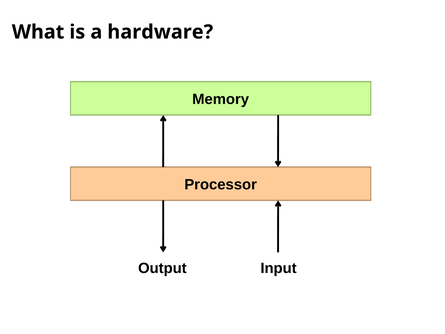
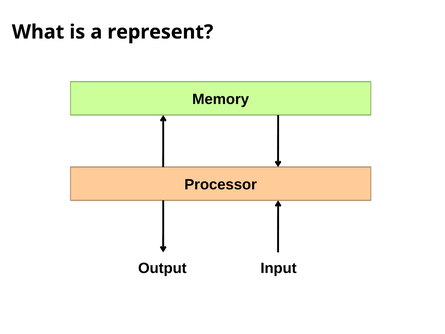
hardware: hardware -> represent
